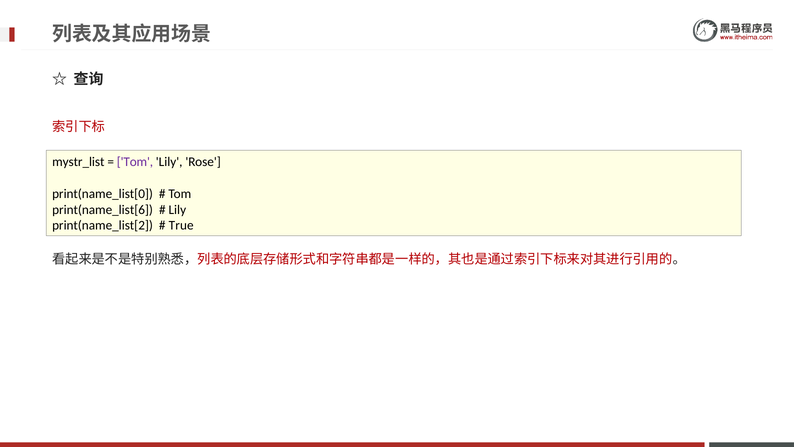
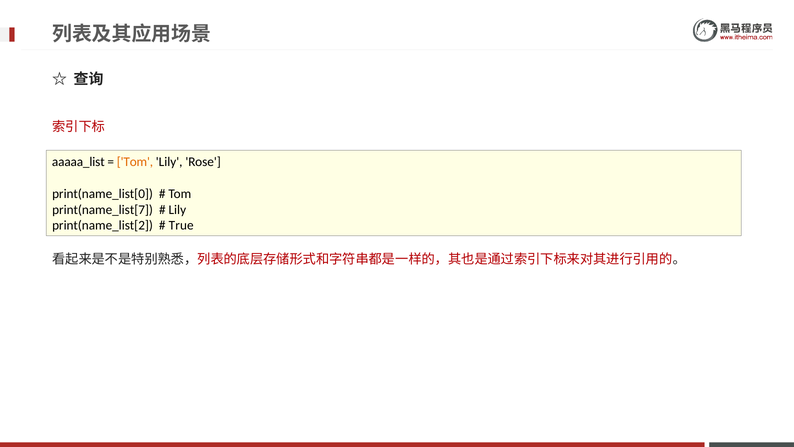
mystr_list: mystr_list -> aaaaa_list
Tom at (135, 162) colour: purple -> orange
print(name_list[6: print(name_list[6 -> print(name_list[7
